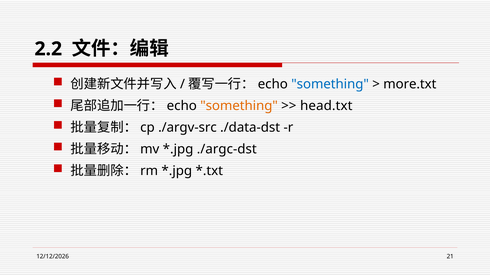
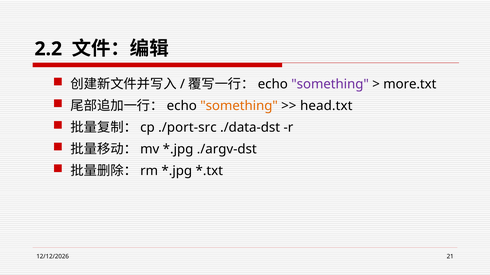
something at (330, 84) colour: blue -> purple
./argv-src: ./argv-src -> ./port-src
./argc-dst: ./argc-dst -> ./argv-dst
